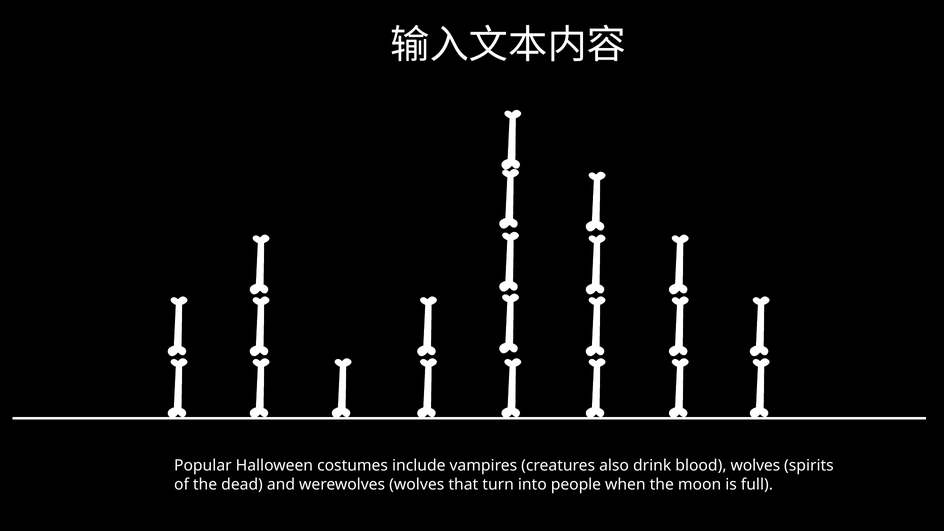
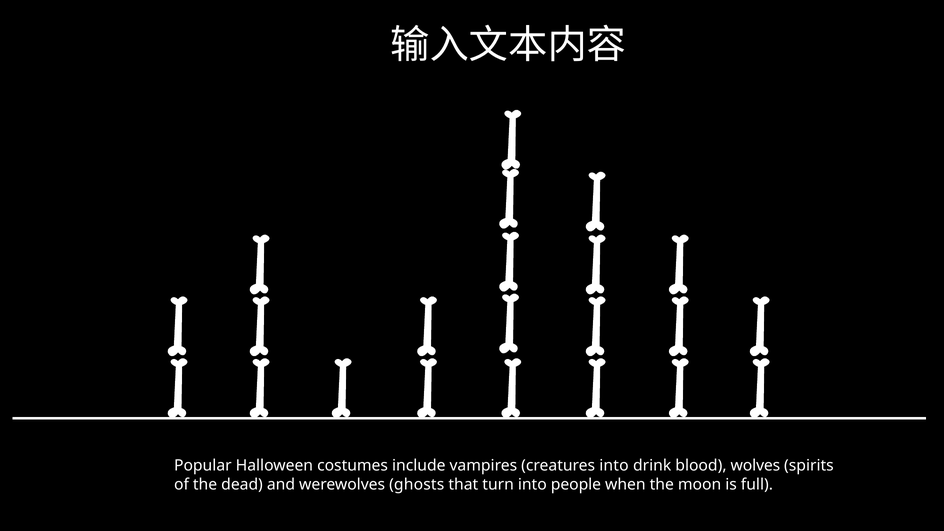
creatures also: also -> into
werewolves wolves: wolves -> ghosts
